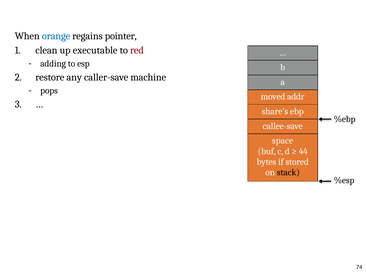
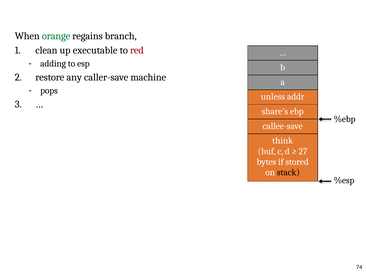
orange colour: blue -> green
pointer: pointer -> branch
moved: moved -> unless
space: space -> think
44: 44 -> 27
